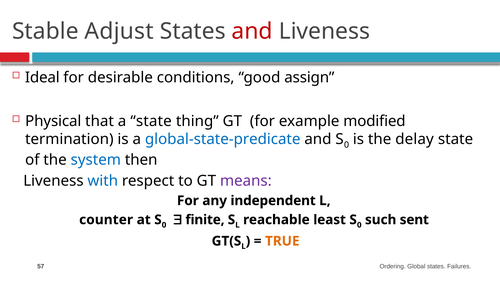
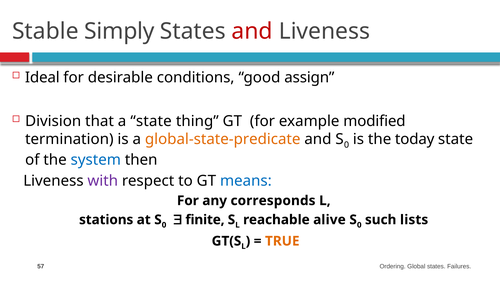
Adjust: Adjust -> Simply
Physical: Physical -> Division
global-state-predicate colour: blue -> orange
delay: delay -> today
with colour: blue -> purple
means colour: purple -> blue
independent: independent -> corresponds
counter: counter -> stations
least: least -> alive
sent: sent -> lists
